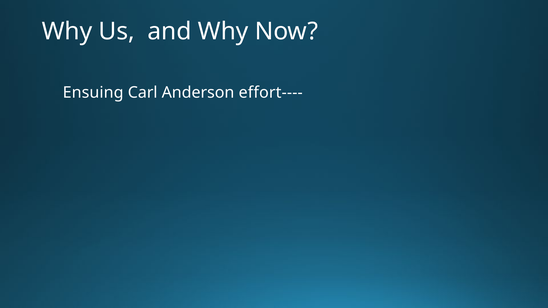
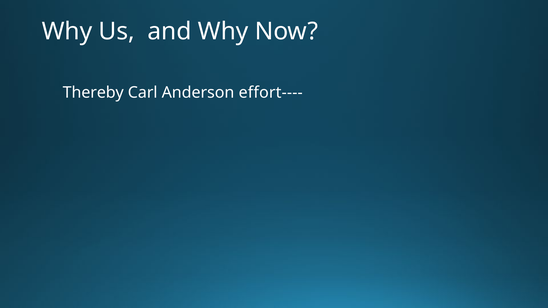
Ensuing: Ensuing -> Thereby
